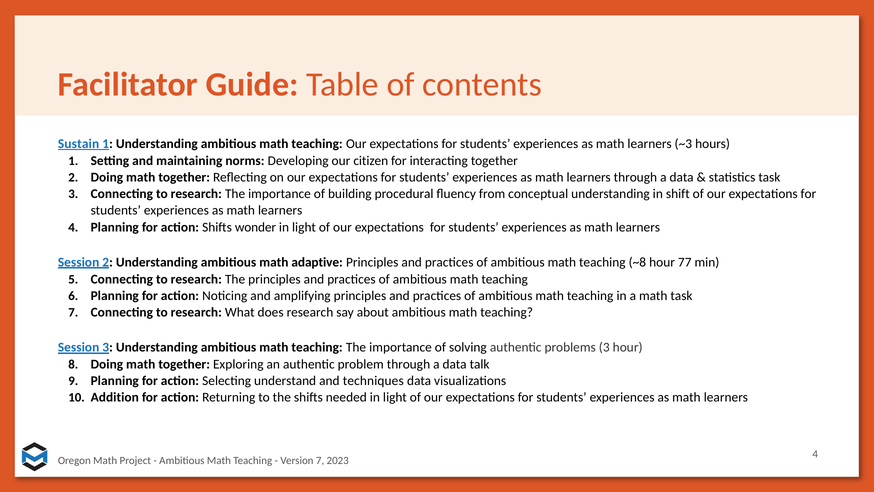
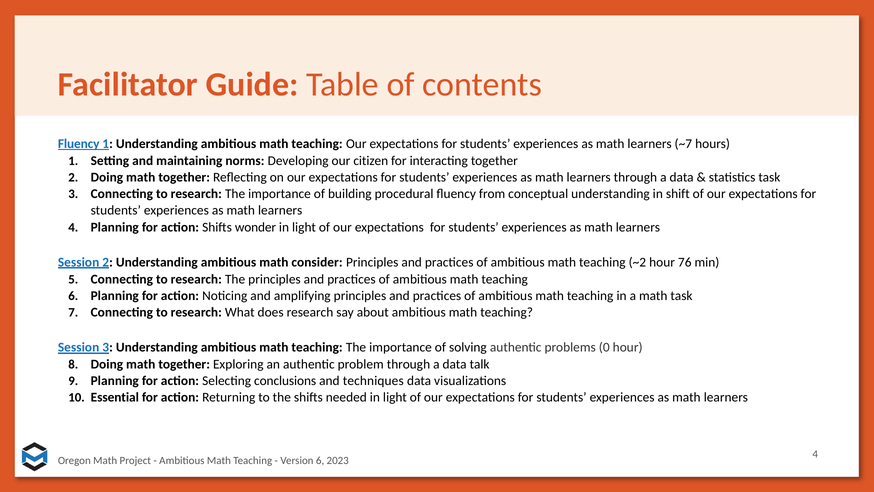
Sustain at (79, 144): Sustain -> Fluency
~3: ~3 -> ~7
adaptive: adaptive -> consider
~8: ~8 -> ~2
77: 77 -> 76
problems 3: 3 -> 0
understand: understand -> conclusions
Addition: Addition -> Essential
7 at (320, 461): 7 -> 6
